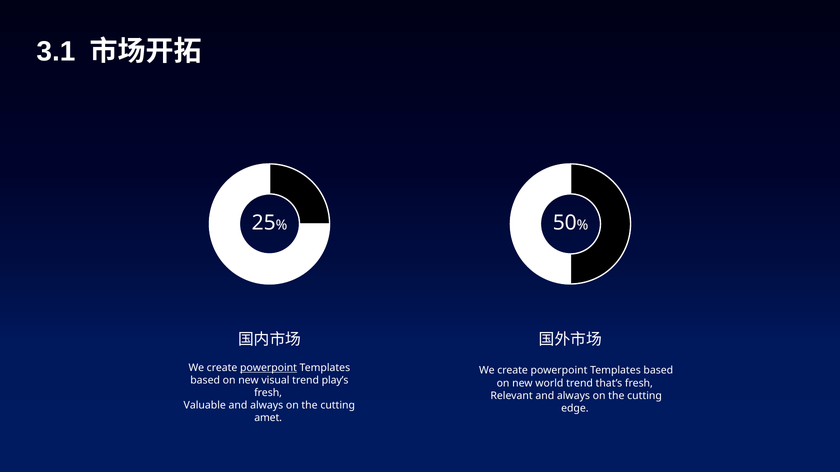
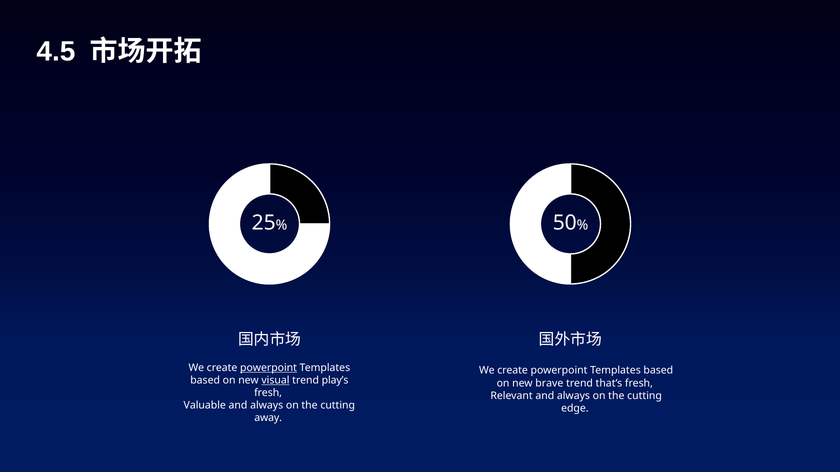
3.1: 3.1 -> 4.5
visual underline: none -> present
world: world -> brave
amet: amet -> away
